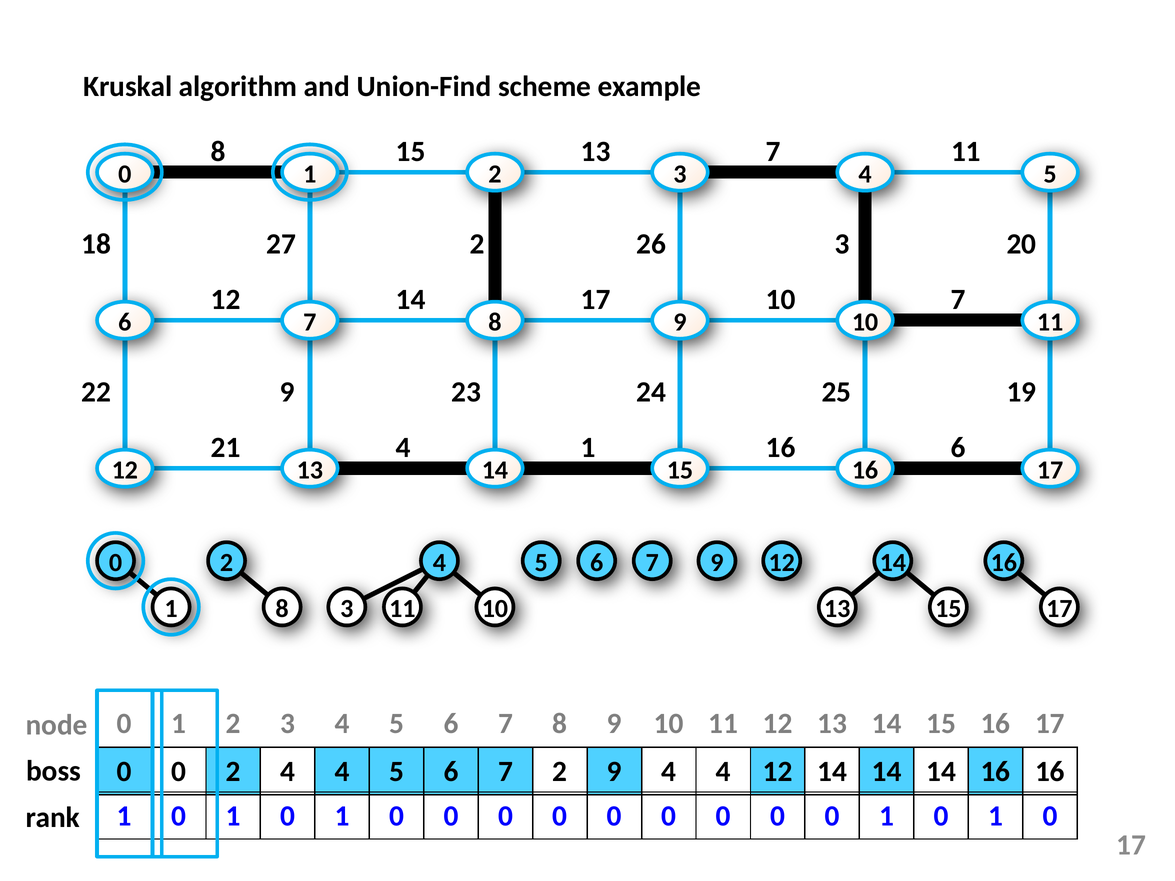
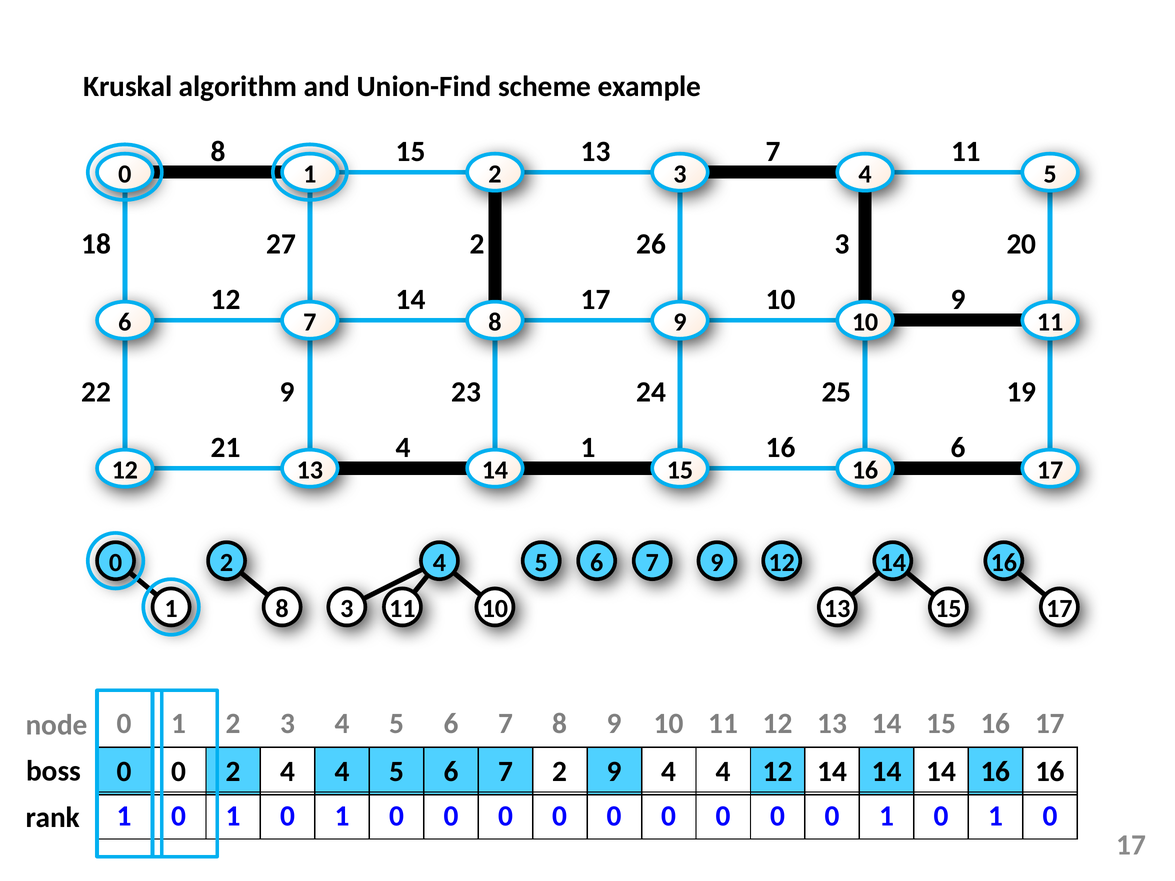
10 7: 7 -> 9
